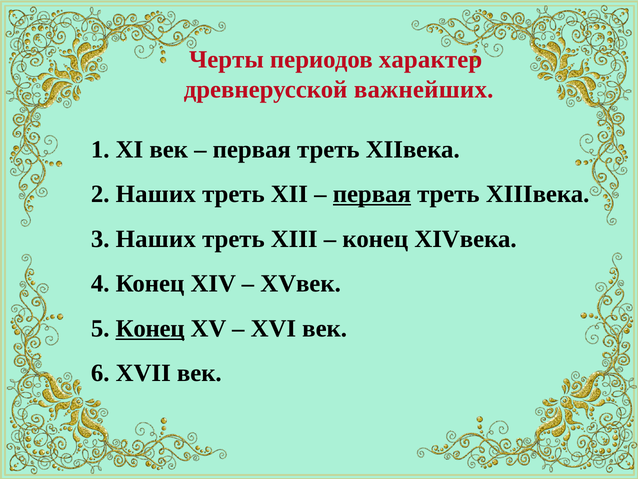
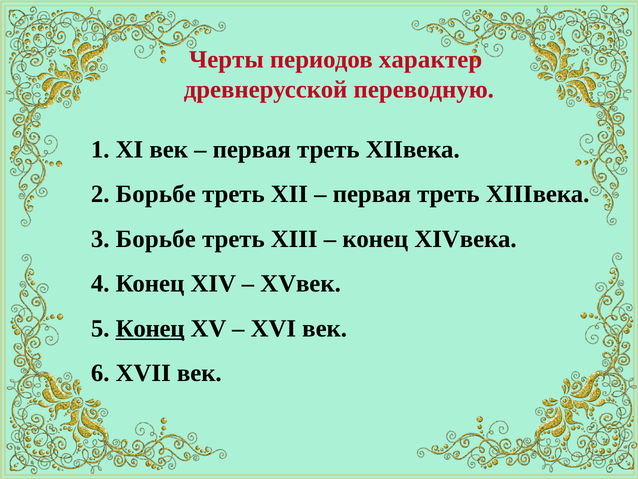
важнейших: важнейших -> переводную
2 Наших: Наших -> Борьбе
первая at (372, 194) underline: present -> none
3 Наших: Наших -> Борьбе
